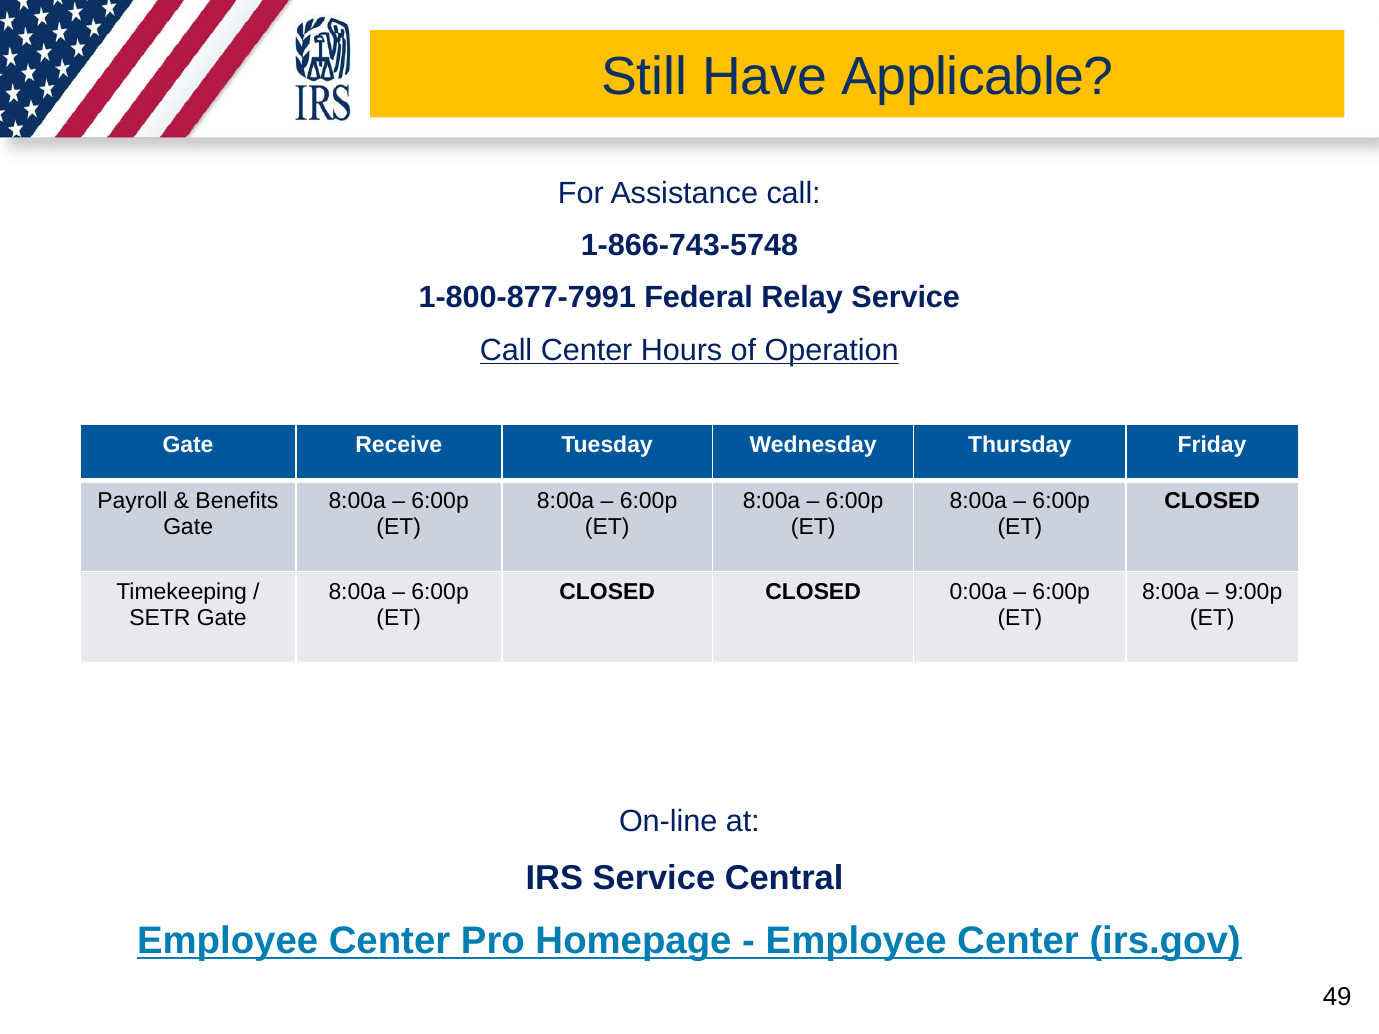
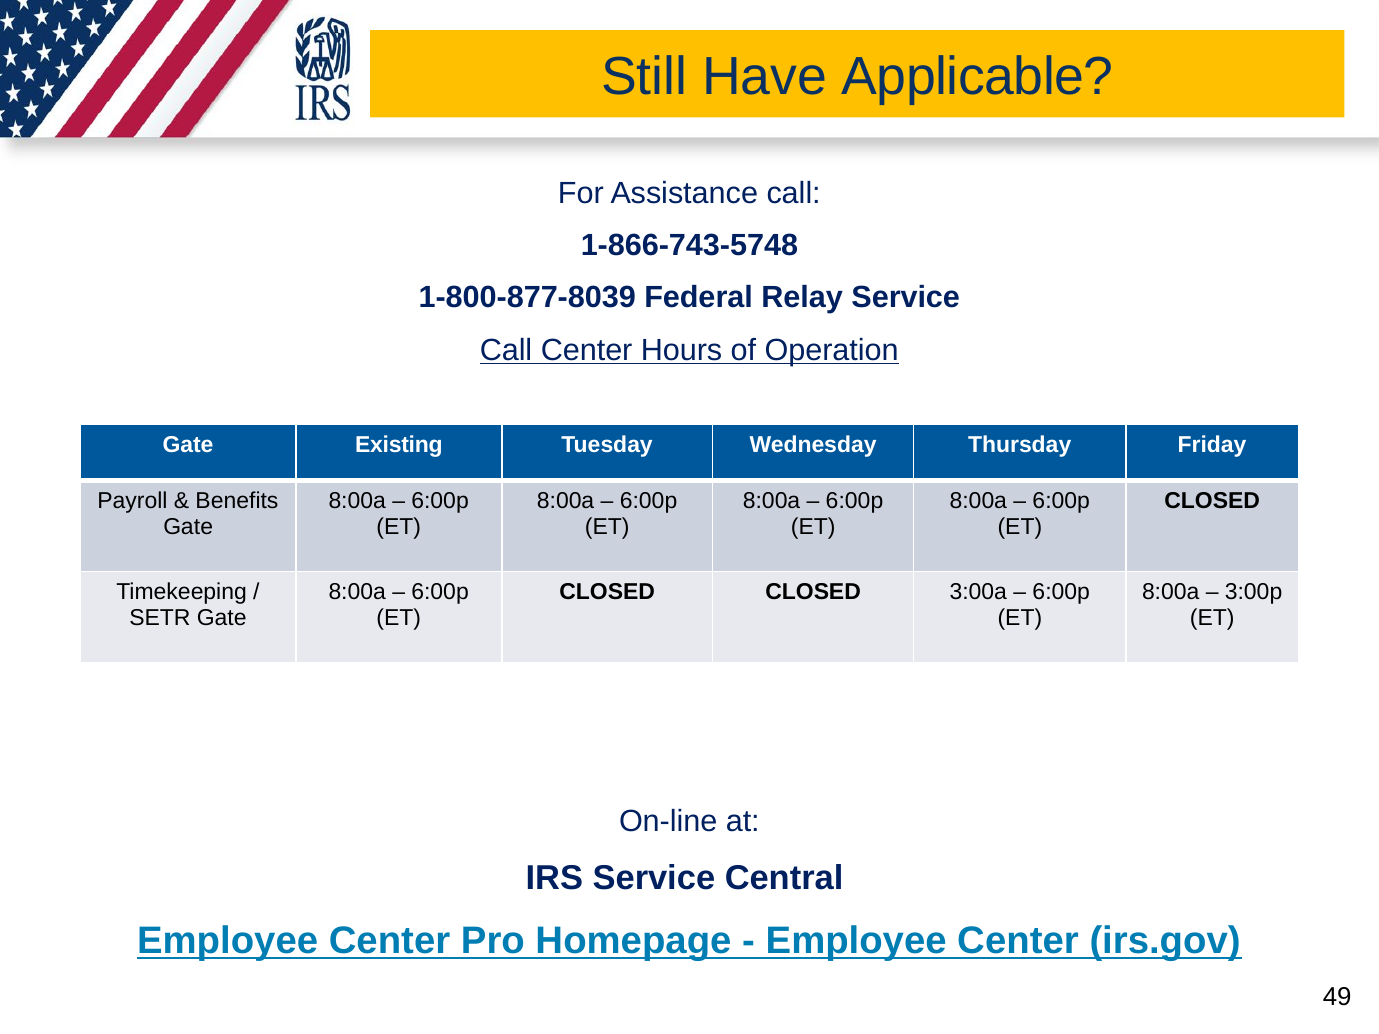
1-800-877-7991: 1-800-877-7991 -> 1-800-877-8039
Receive: Receive -> Existing
0:00a: 0:00a -> 3:00a
9:00p: 9:00p -> 3:00p
